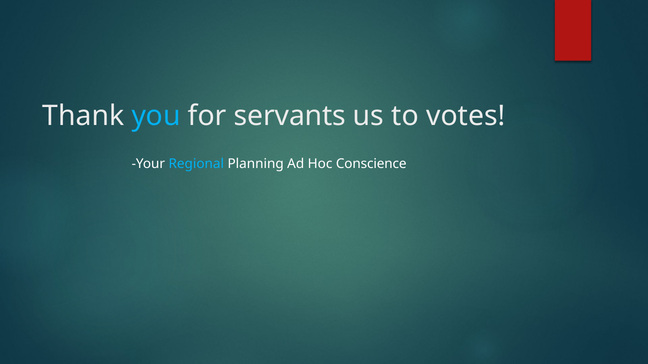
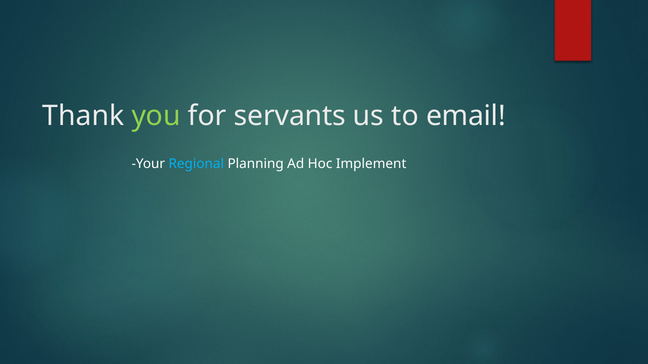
you colour: light blue -> light green
votes: votes -> email
Conscience: Conscience -> Implement
